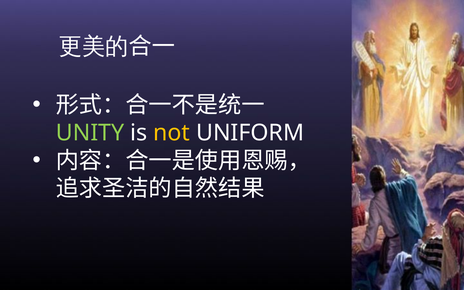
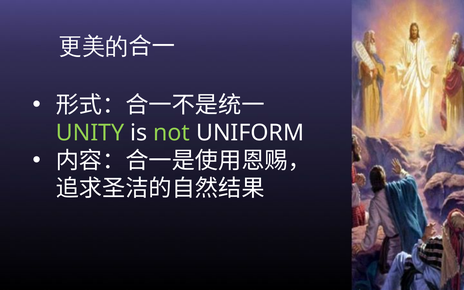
not colour: yellow -> light green
